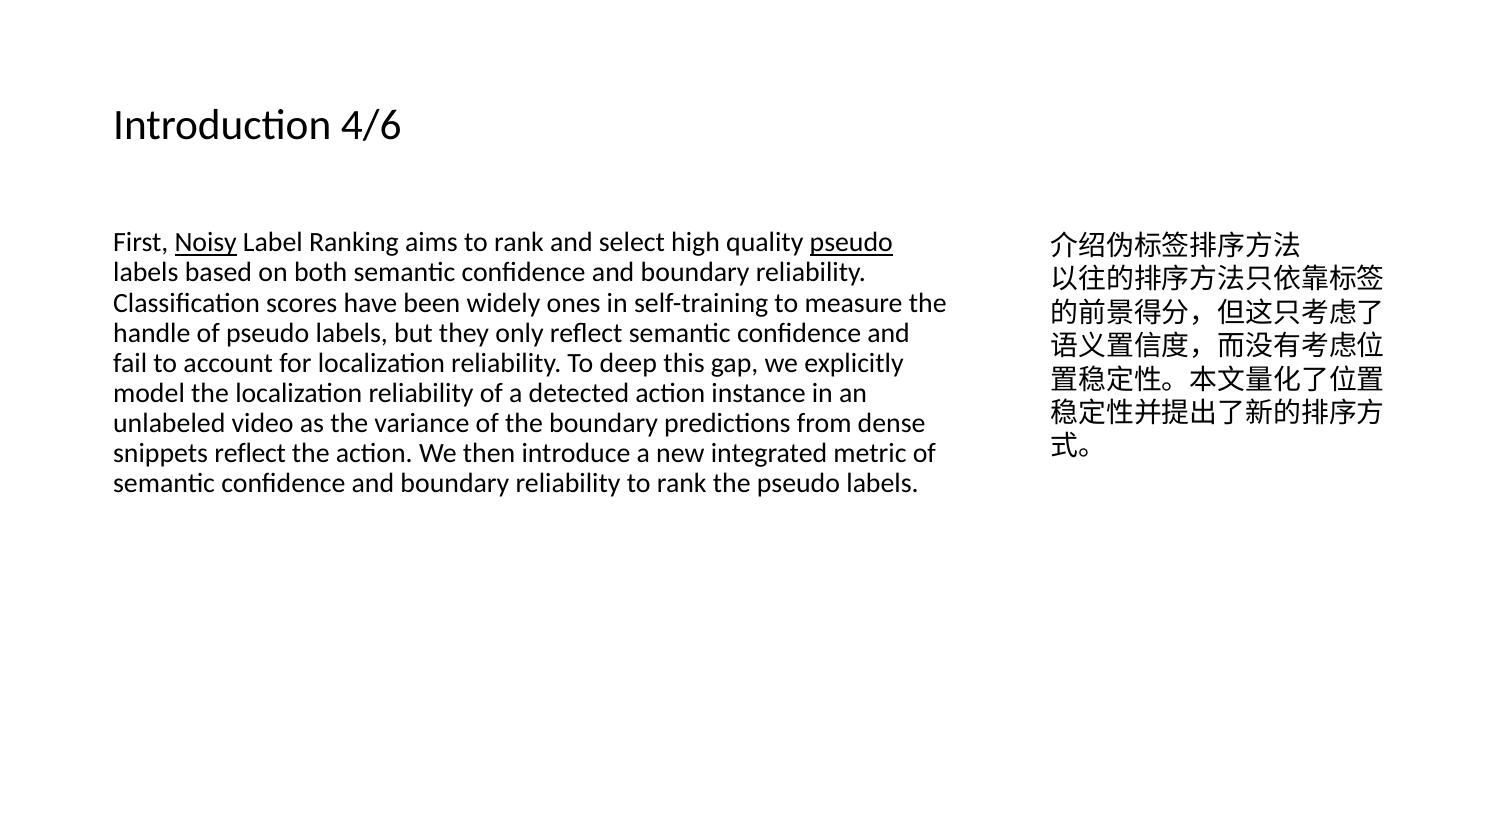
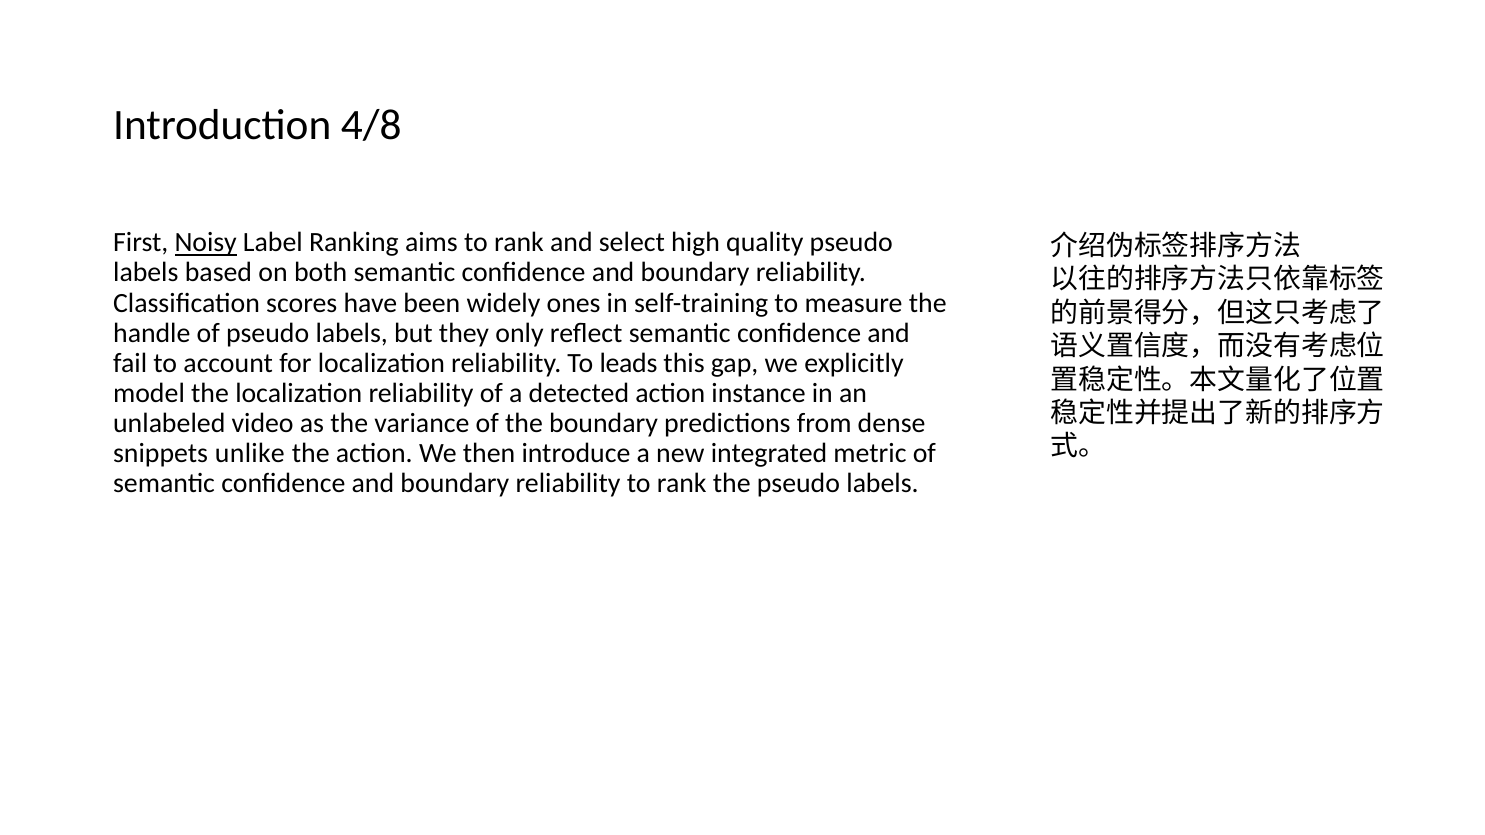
4/6: 4/6 -> 4/8
pseudo at (851, 243) underline: present -> none
deep: deep -> leads
snippets reflect: reflect -> unlike
